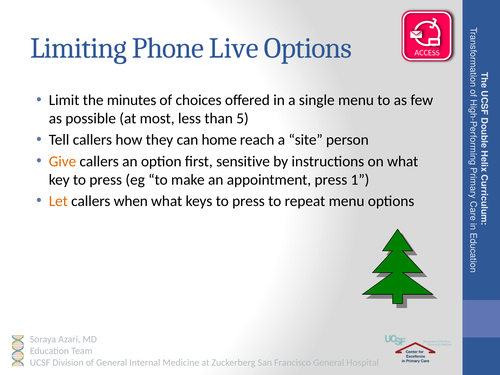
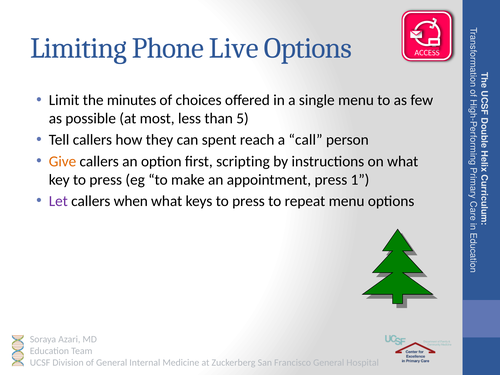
home: home -> spent
site: site -> call
sensitive: sensitive -> scripting
Let colour: orange -> purple
